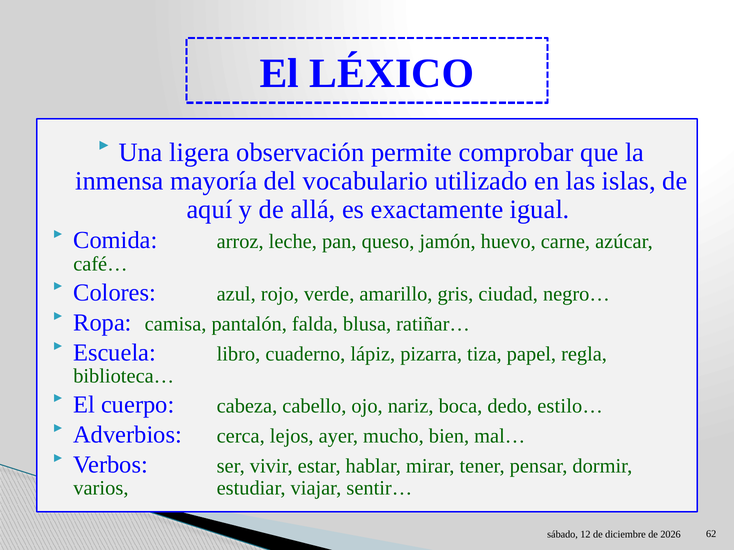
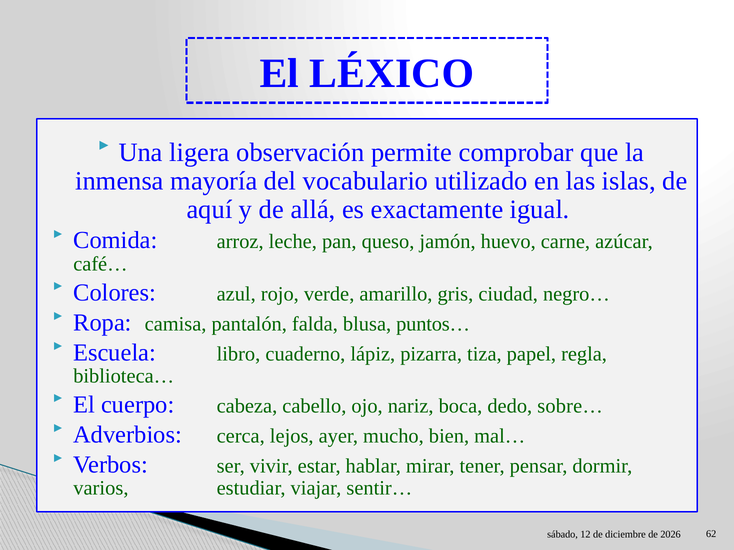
ratiñar…: ratiñar… -> puntos…
estilo…: estilo… -> sobre…
